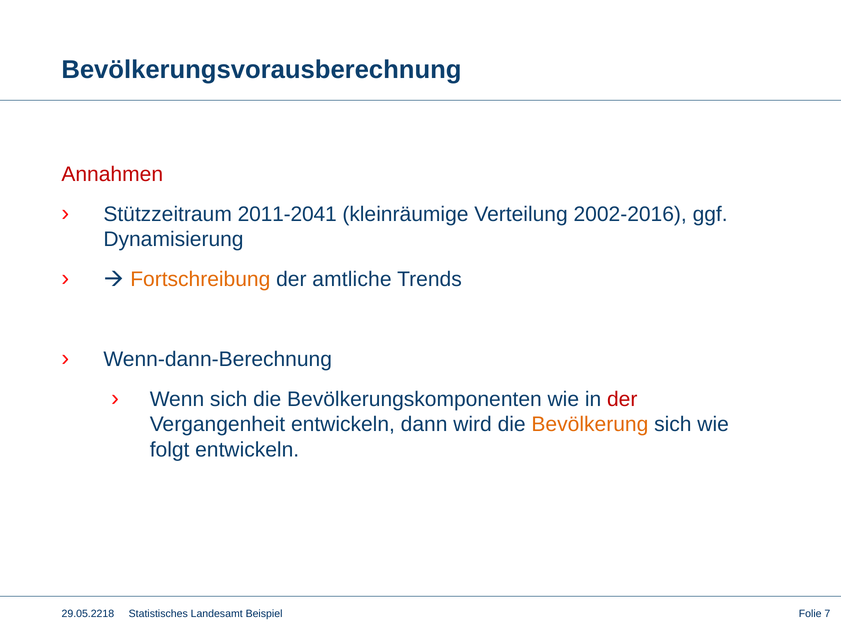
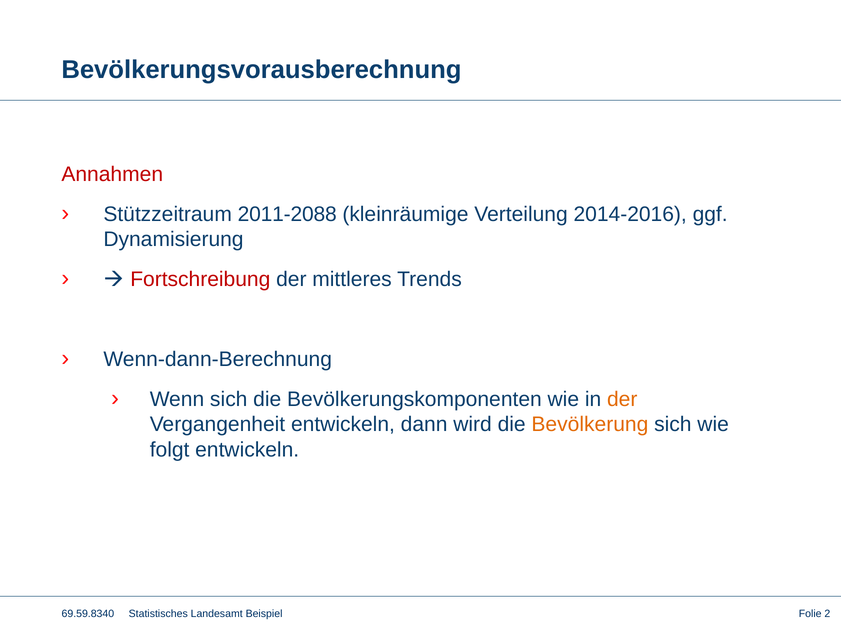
2011-2041: 2011-2041 -> 2011-2088
2002-2016: 2002-2016 -> 2014-2016
Fortschreibung colour: orange -> red
amtliche: amtliche -> mittleres
der at (622, 399) colour: red -> orange
29.05.2218: 29.05.2218 -> 69.59.8340
7: 7 -> 2
